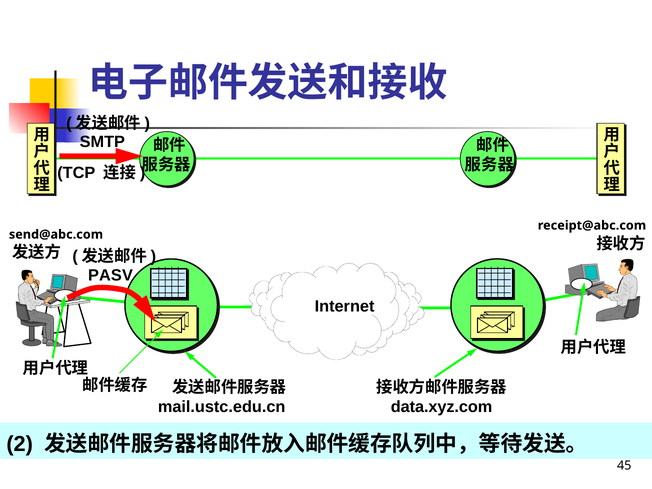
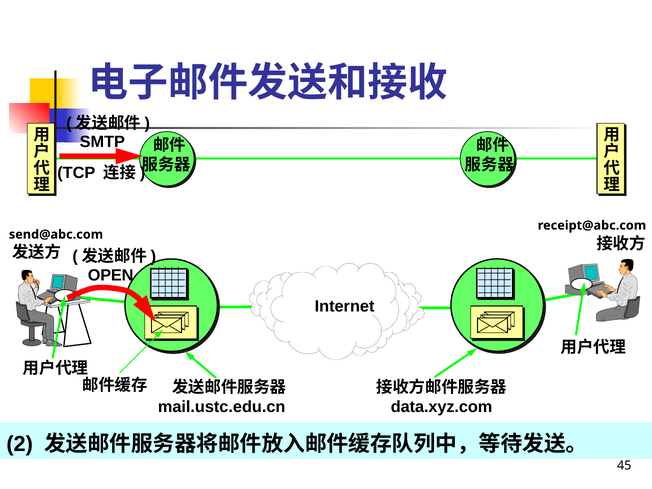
PASV: PASV -> OPEN
